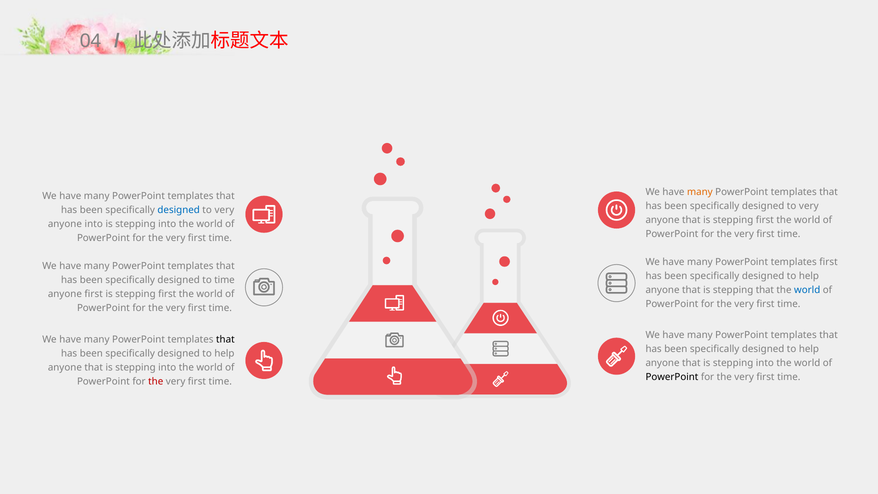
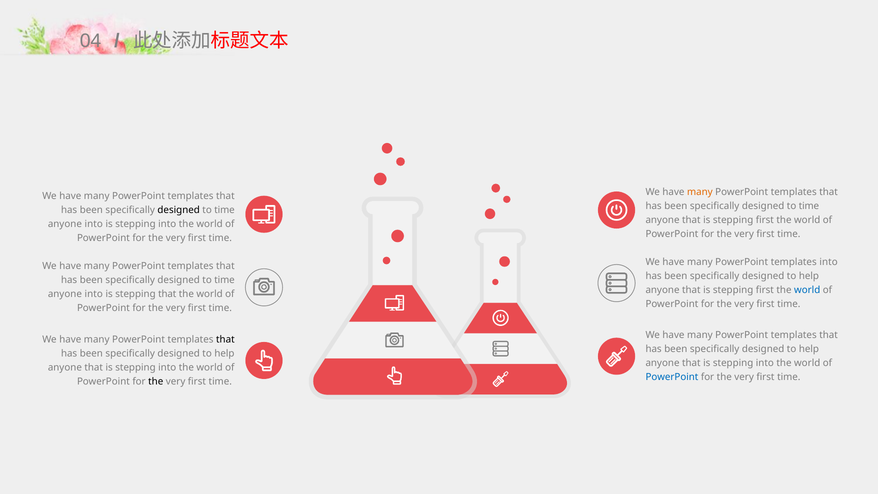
very at (809, 206): very -> time
designed at (179, 210) colour: blue -> black
very at (224, 210): very -> time
templates first: first -> into
that at (765, 290): that -> first
first at (94, 294): first -> into
first at (167, 294): first -> that
PowerPoint at (672, 377) colour: black -> blue
the at (156, 381) colour: red -> black
